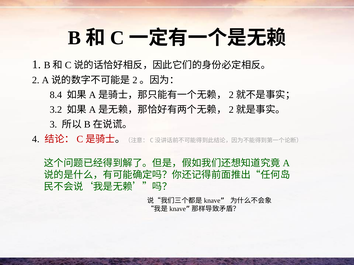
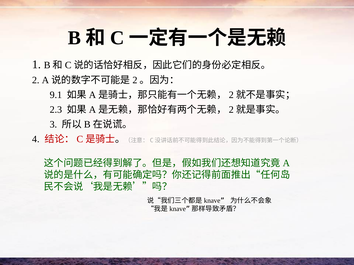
8.4: 8.4 -> 9.1
3.2: 3.2 -> 2.3
